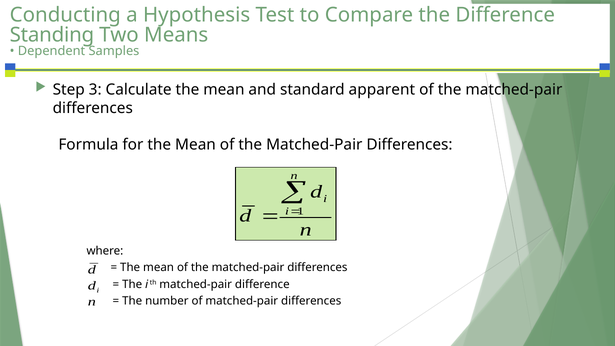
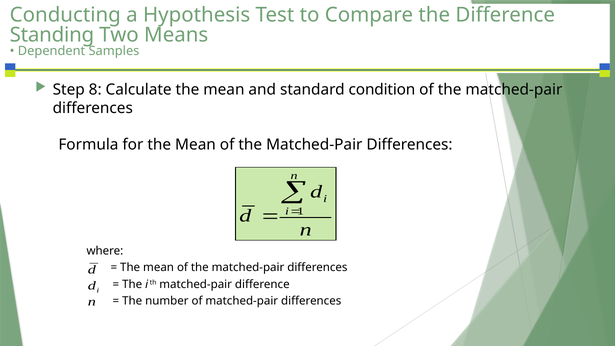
3: 3 -> 8
apparent: apparent -> condition
